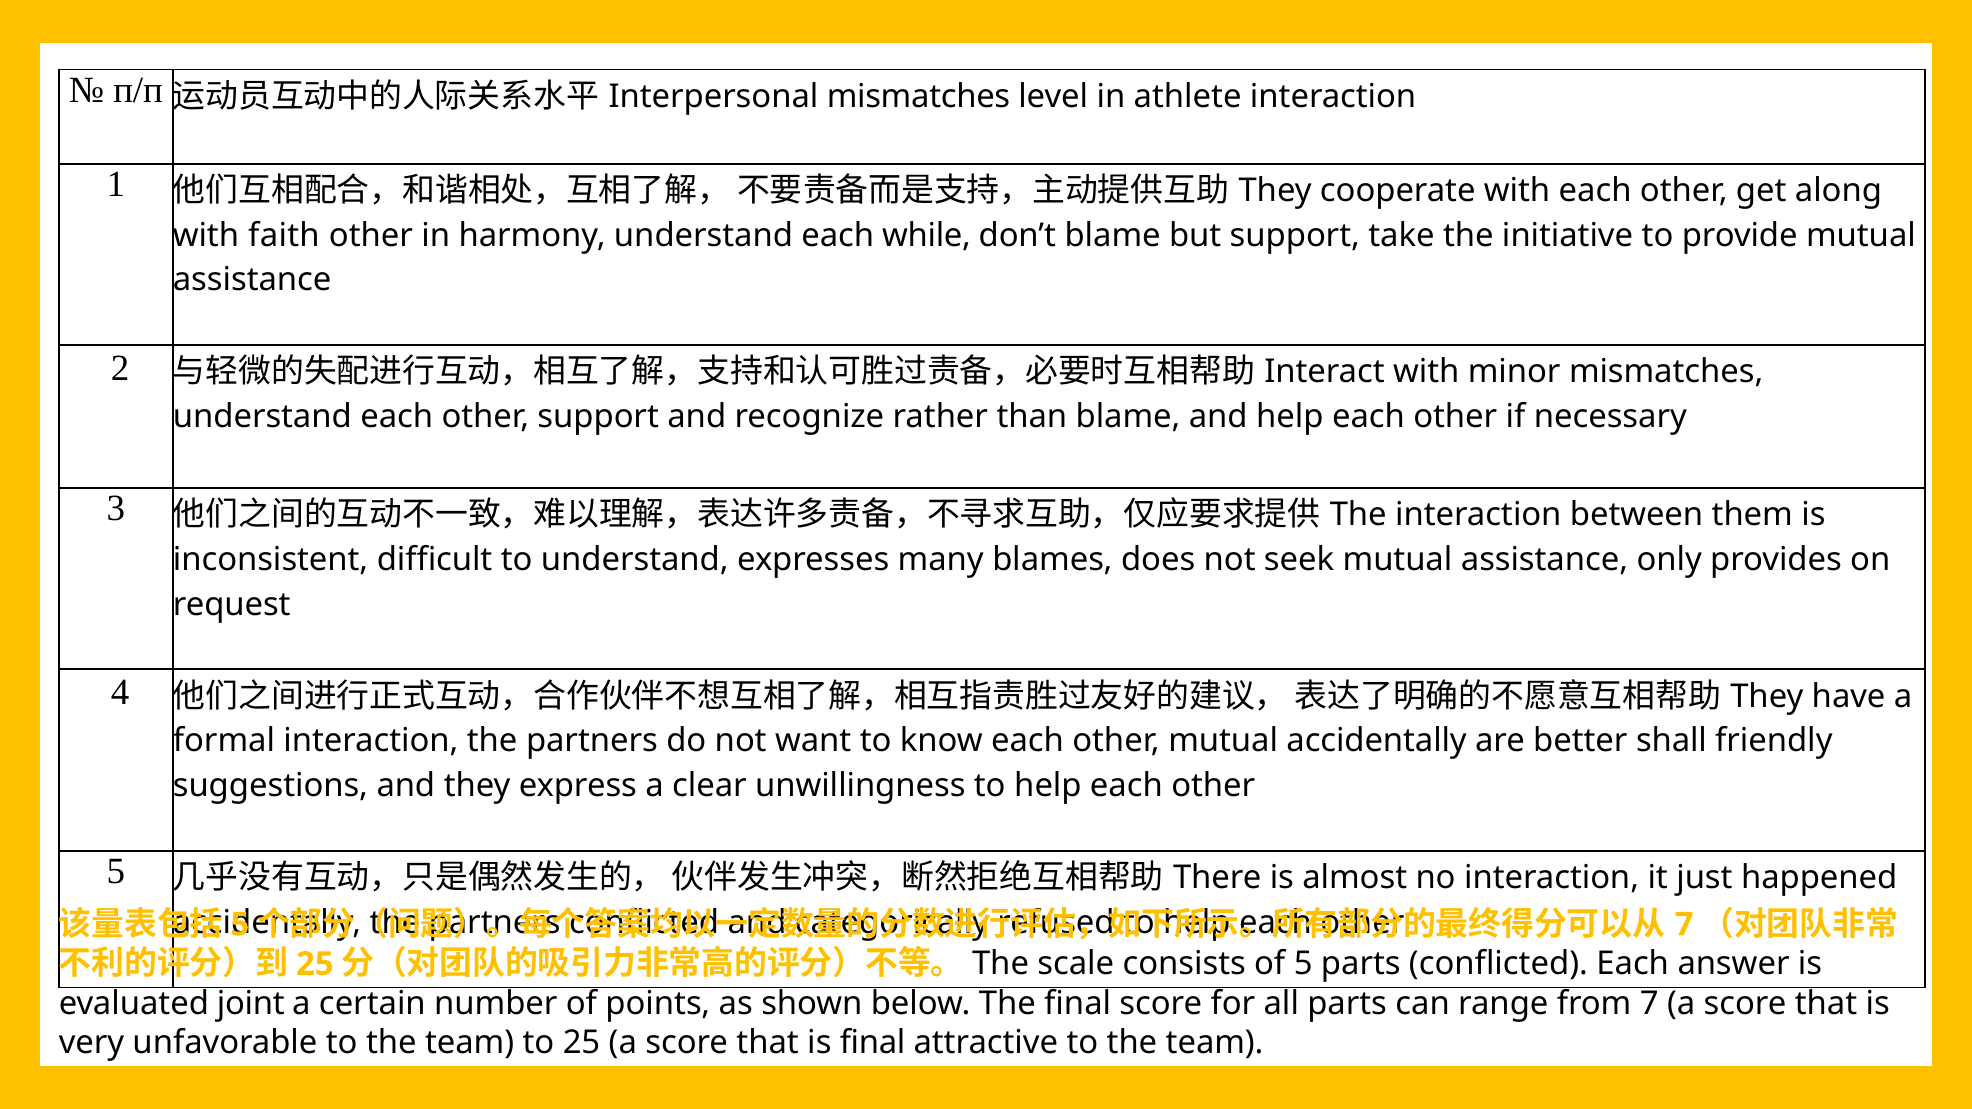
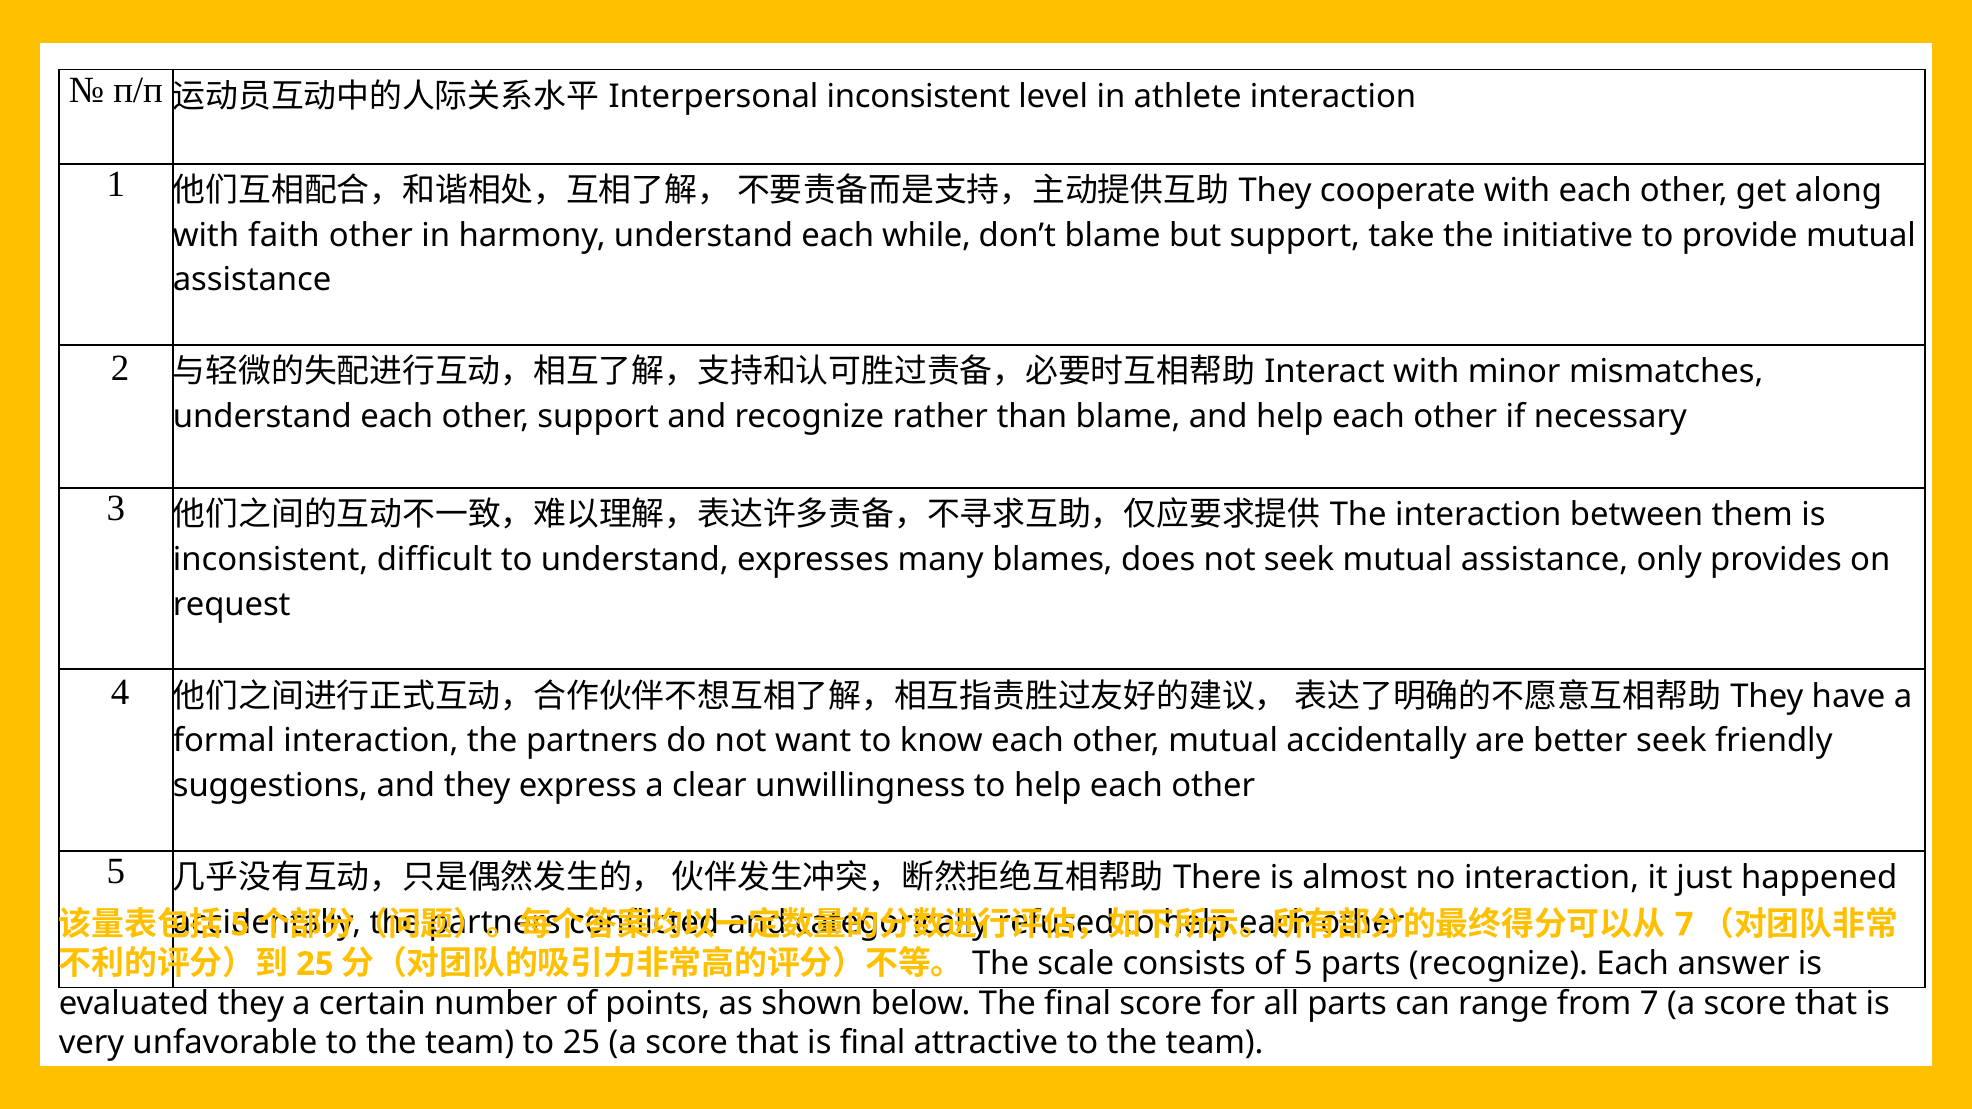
mismatches at (918, 97): mismatches -> inconsistent
better shall: shall -> seek
parts conflicted: conflicted -> recognize
evaluated joint: joint -> they
